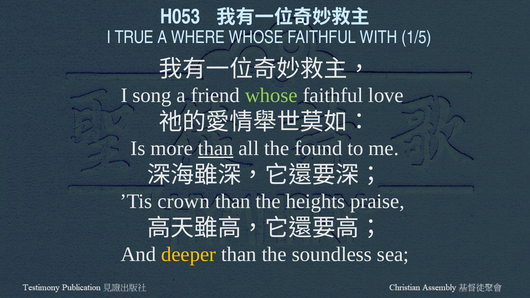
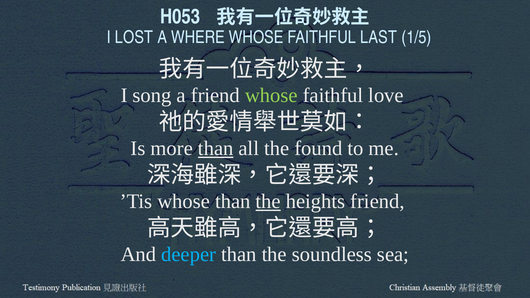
TRUE: TRUE -> LOST
WITH: WITH -> LAST
’Tis crown: crown -> whose
the at (268, 201) underline: none -> present
heights praise: praise -> friend
deeper colour: yellow -> light blue
